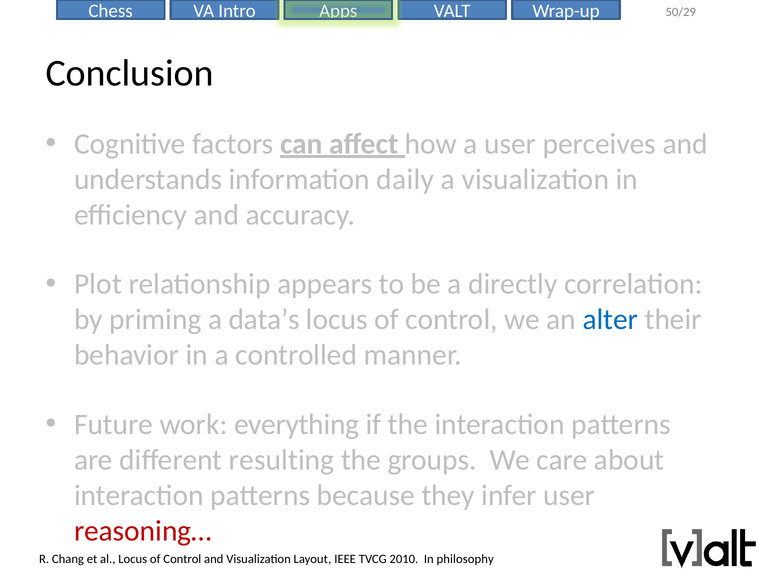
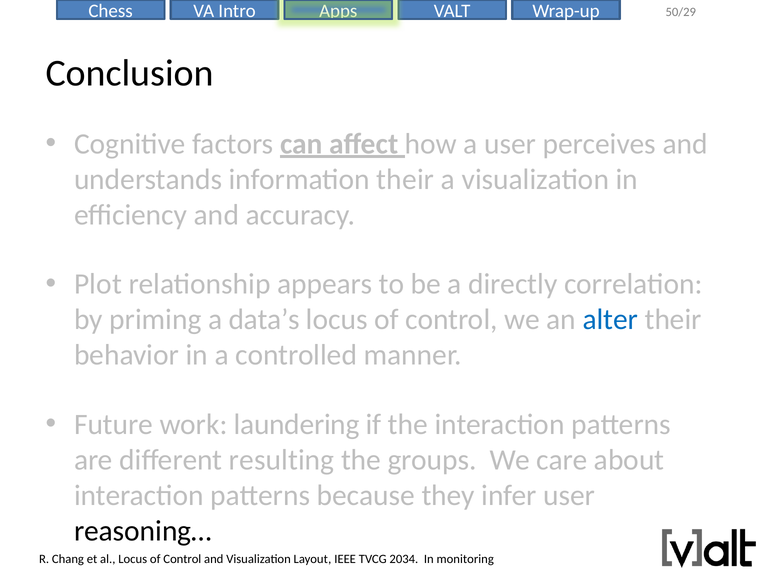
information daily: daily -> their
everything: everything -> laundering
reasoning… colour: red -> black
2010: 2010 -> 2034
philosophy: philosophy -> monitoring
